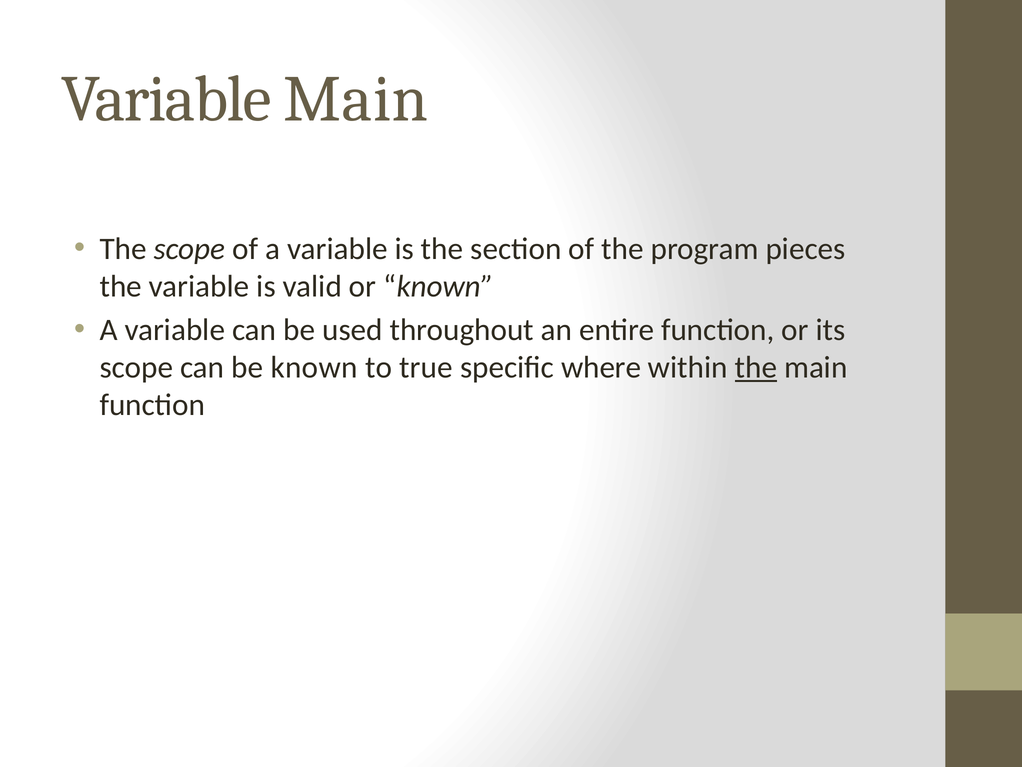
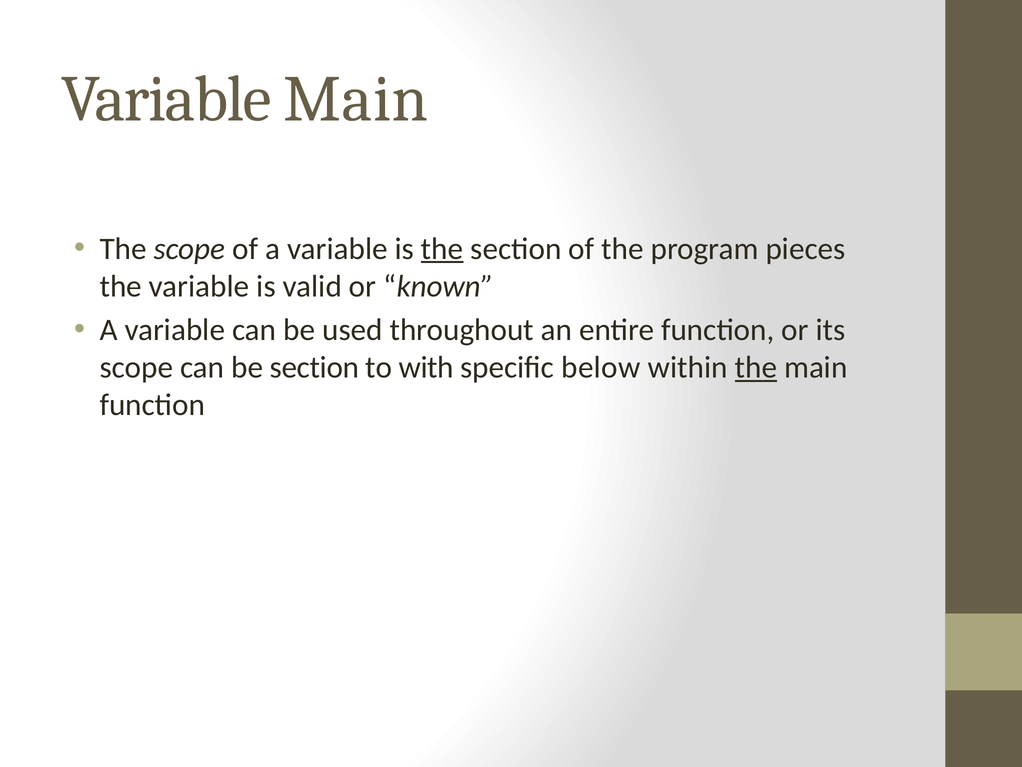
the at (442, 249) underline: none -> present
be known: known -> section
true: true -> with
where: where -> below
